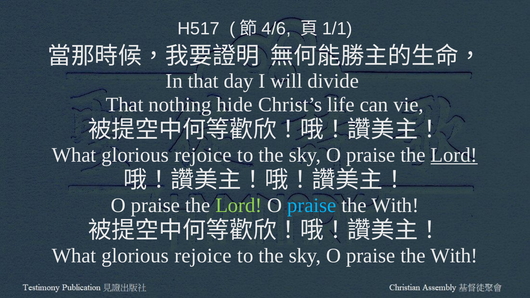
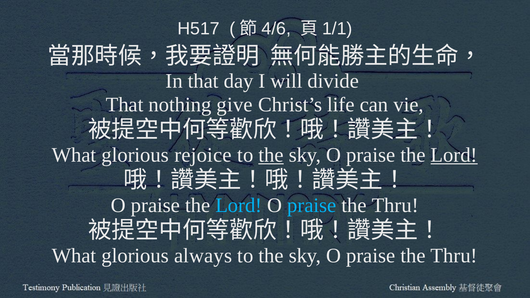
hide: hide -> give
the at (271, 155) underline: none -> present
Lord at (239, 205) colour: light green -> light blue
With at (395, 205): With -> Thru
rejoice at (203, 256): rejoice -> always
With at (454, 256): With -> Thru
